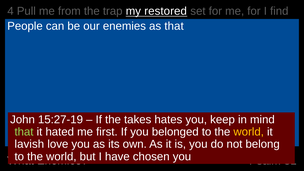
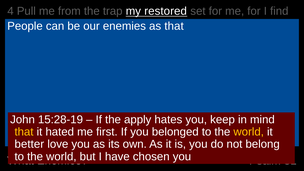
15:27-19: 15:27-19 -> 15:28-19
takes: takes -> apply
that at (24, 132) colour: light green -> yellow
lavish: lavish -> better
